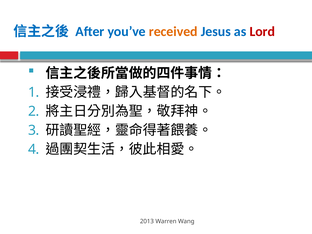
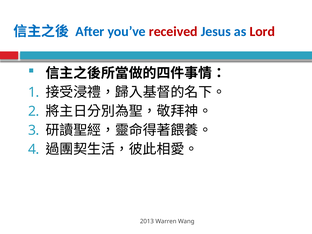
received colour: orange -> red
